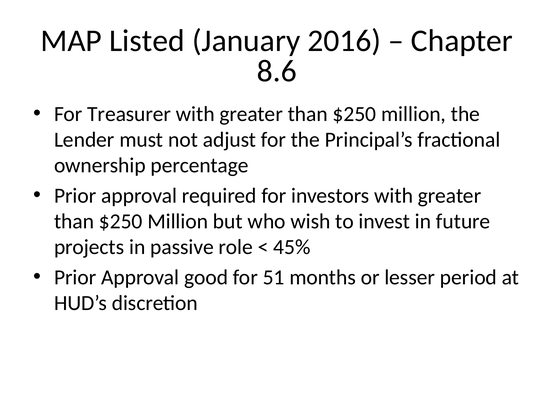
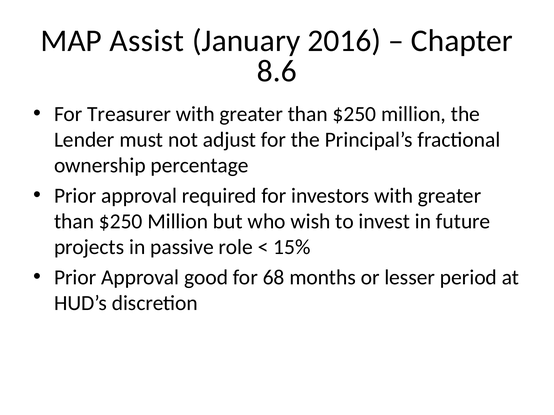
Listed: Listed -> Assist
45%: 45% -> 15%
51: 51 -> 68
